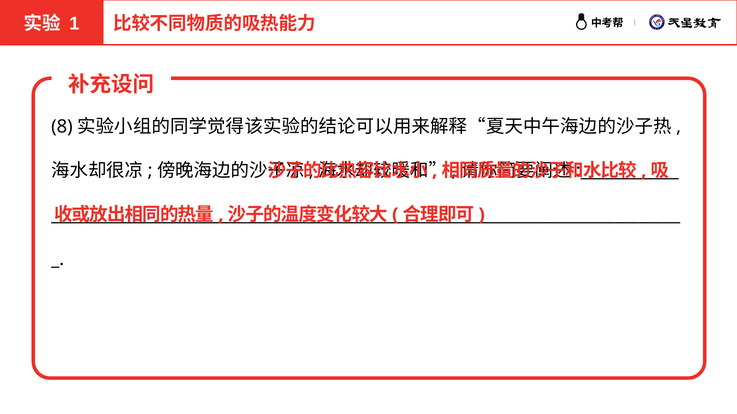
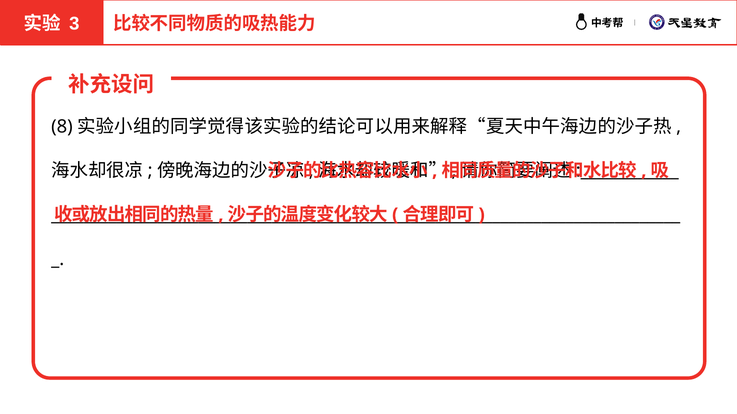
1: 1 -> 3
